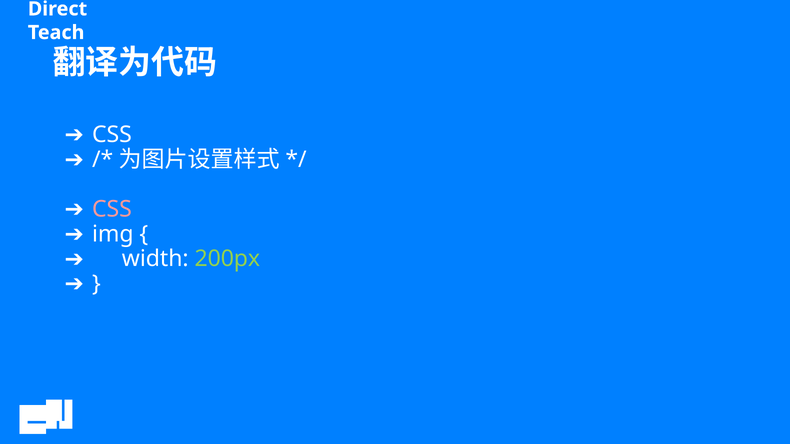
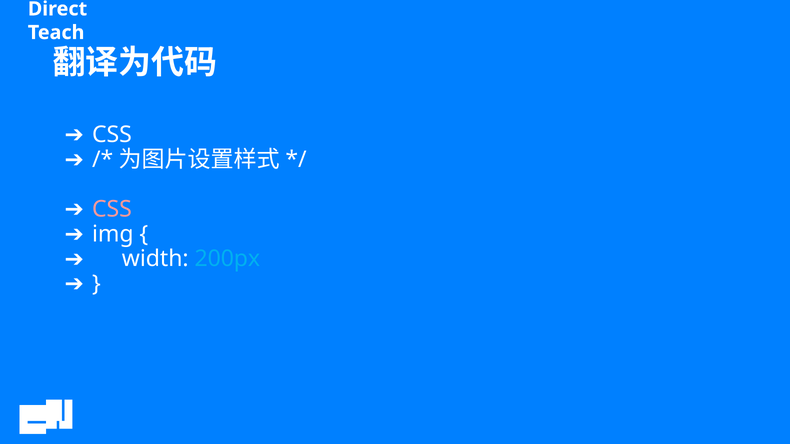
200px colour: light green -> light blue
